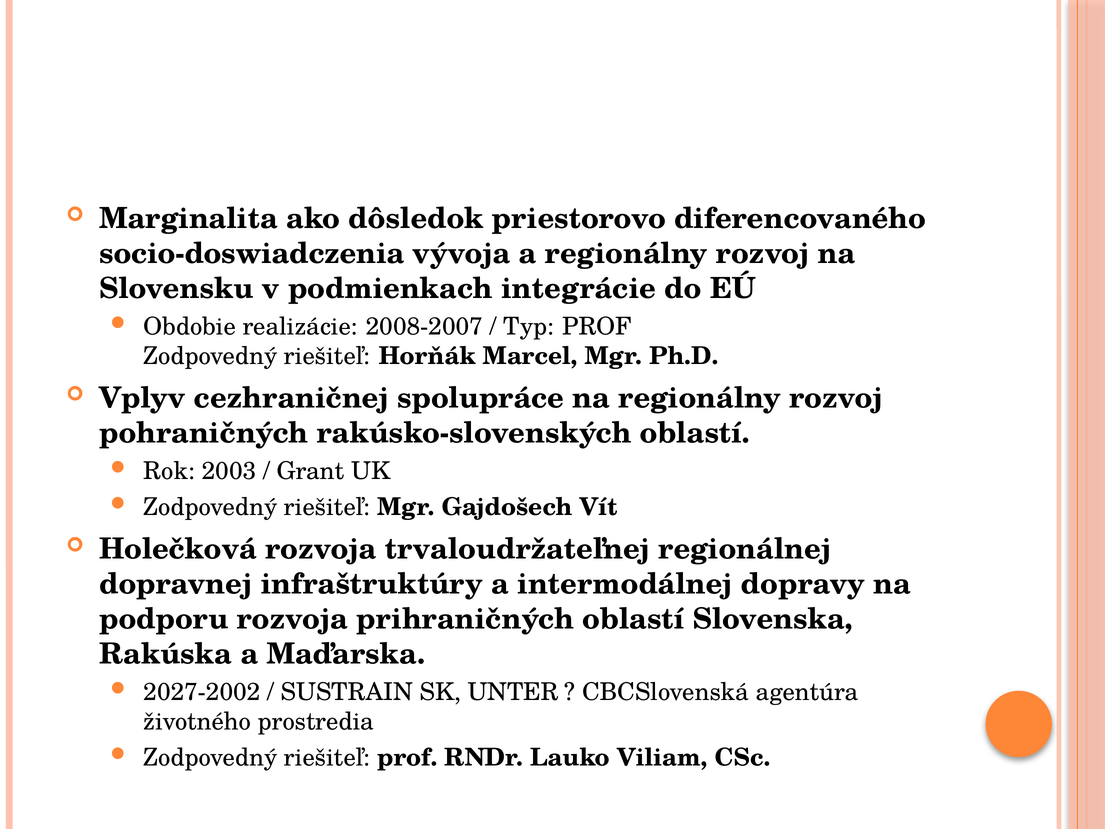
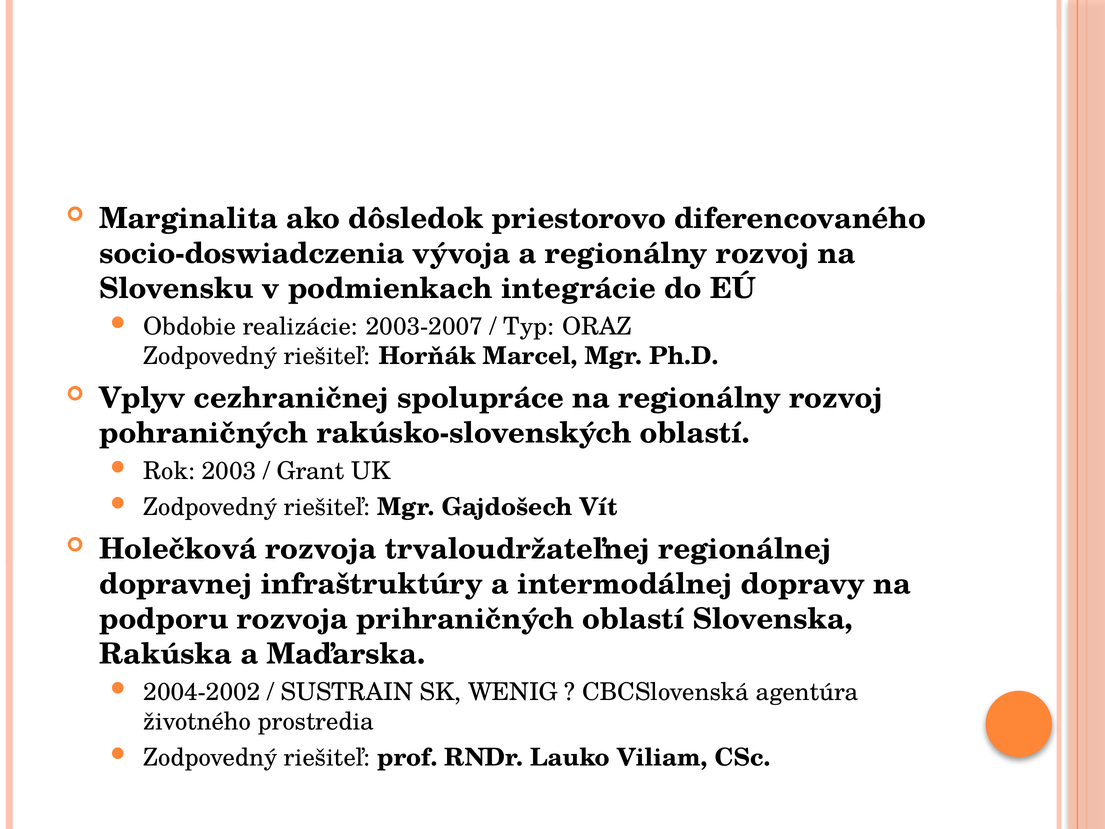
2008-2007: 2008-2007 -> 2003-2007
Typ PROF: PROF -> ORAZ
2027-2002: 2027-2002 -> 2004-2002
UNTER: UNTER -> WENIG
